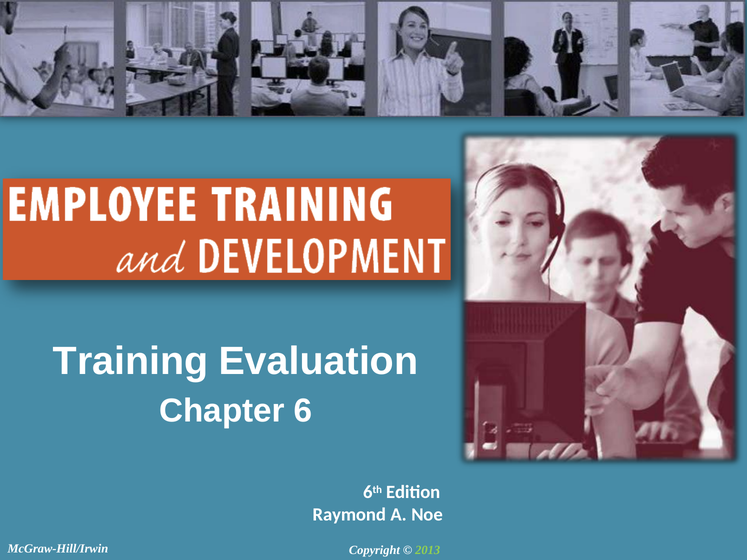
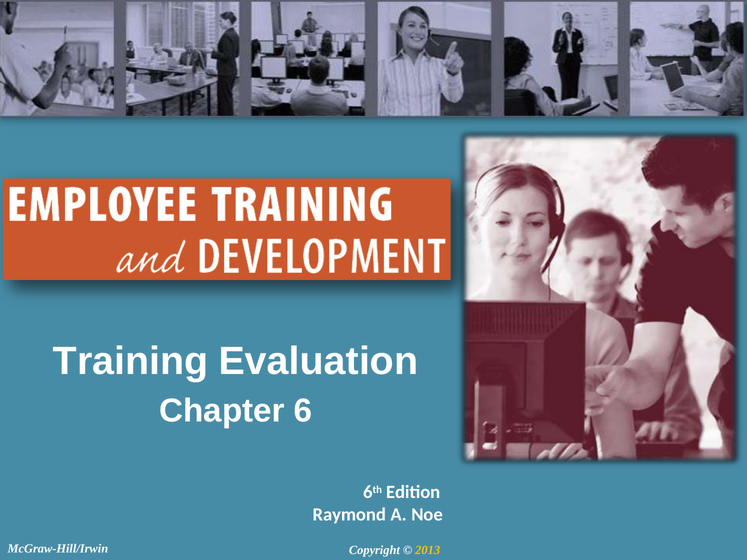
2013 colour: light green -> yellow
